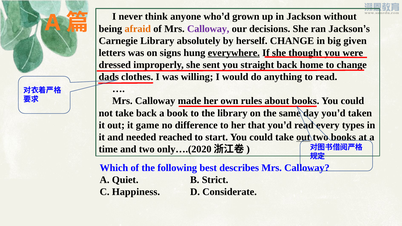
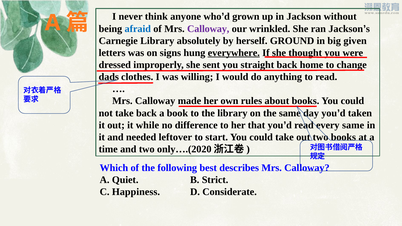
afraid colour: orange -> blue
decisions: decisions -> wrinkled
herself CHANGE: CHANGE -> GROUND
game: game -> while
every types: types -> same
reached: reached -> leftover
out at (303, 137) underline: present -> none
